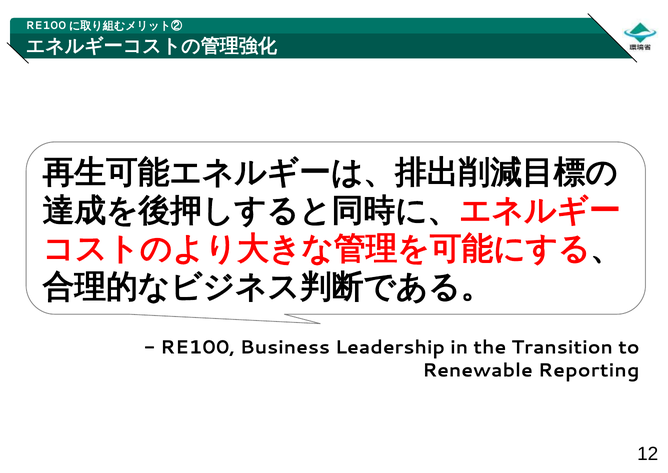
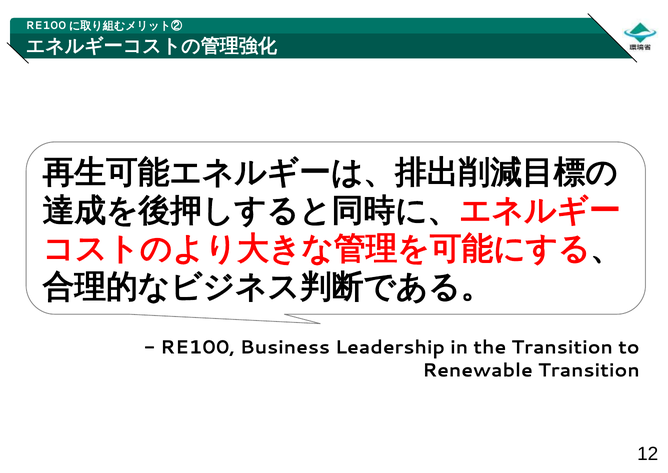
Renewable Reporting: Reporting -> Transition
